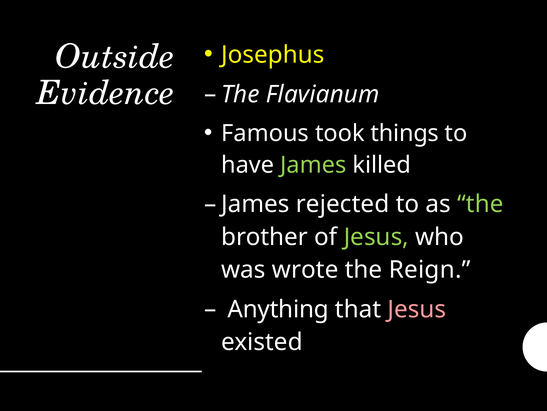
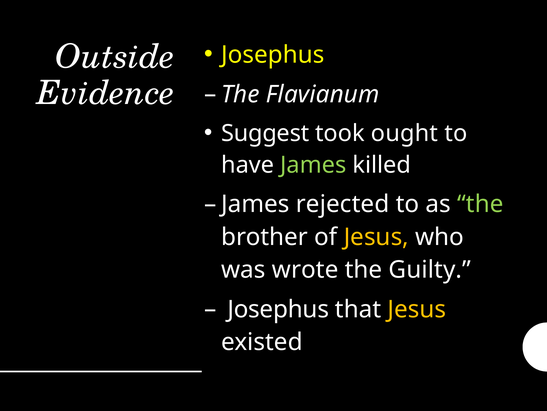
Famous: Famous -> Suggest
things: things -> ought
Jesus at (376, 237) colour: light green -> yellow
Reign: Reign -> Guilty
Anything at (278, 309): Anything -> Josephus
Jesus at (417, 309) colour: pink -> yellow
